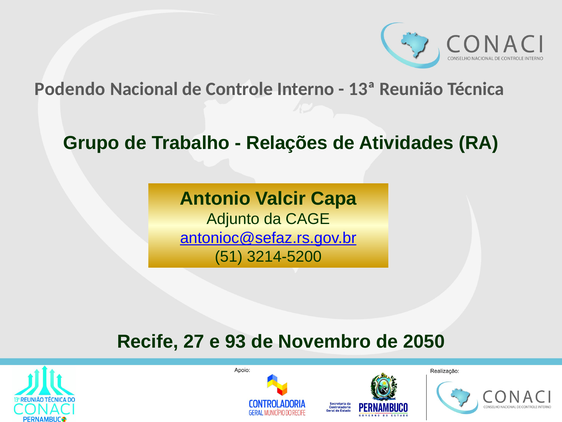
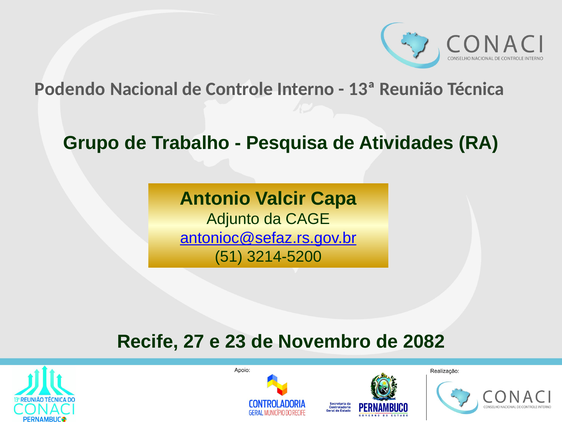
Relações: Relações -> Pesquisa
93: 93 -> 23
2050: 2050 -> 2082
